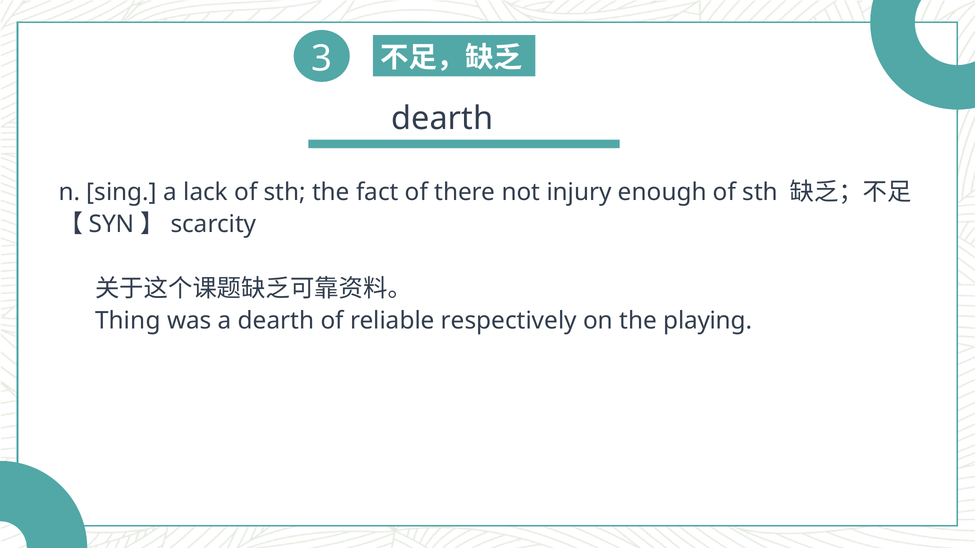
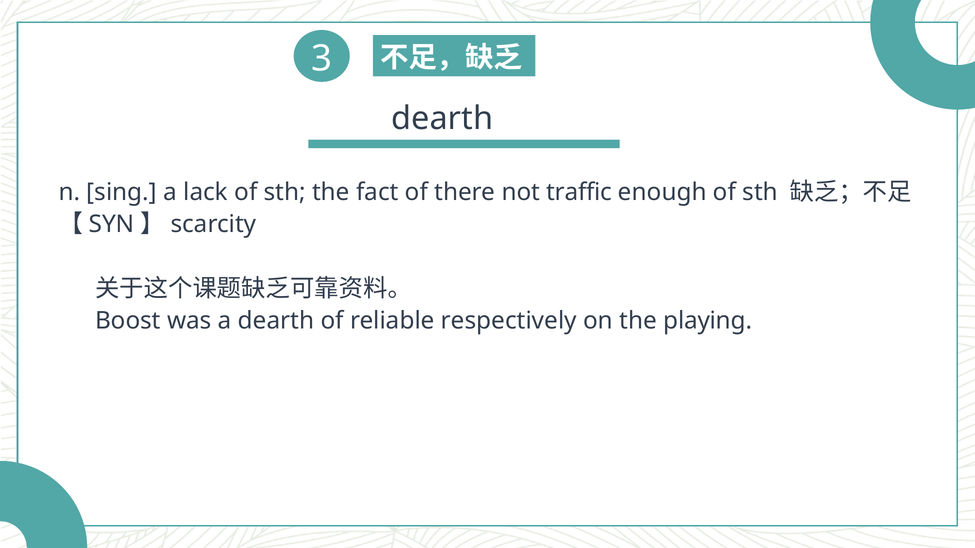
injury: injury -> traffic
Thing: Thing -> Boost
